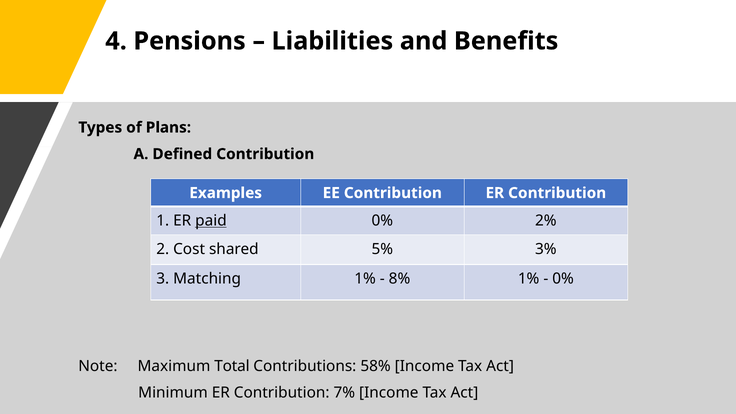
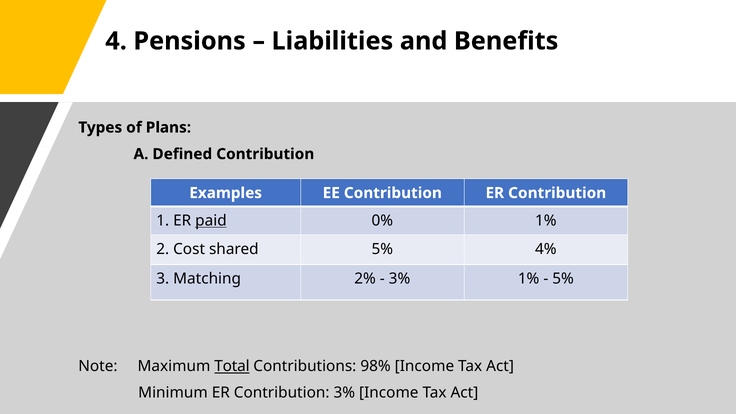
0% 2%: 2% -> 1%
3%: 3% -> 4%
Matching 1%: 1% -> 2%
8% at (400, 279): 8% -> 3%
0% at (563, 279): 0% -> 5%
Total underline: none -> present
58%: 58% -> 98%
Contribution 7%: 7% -> 3%
